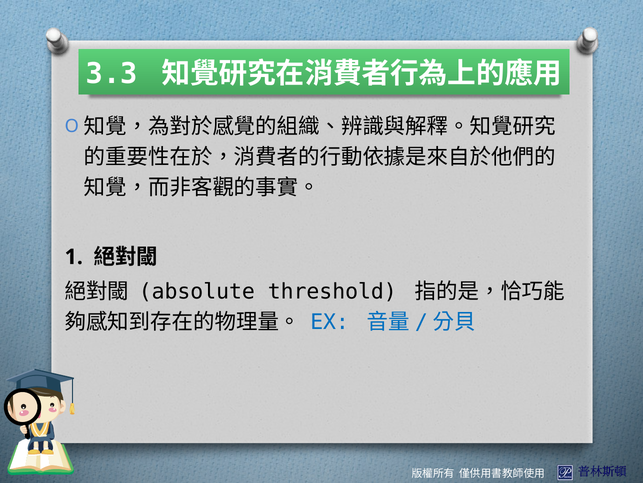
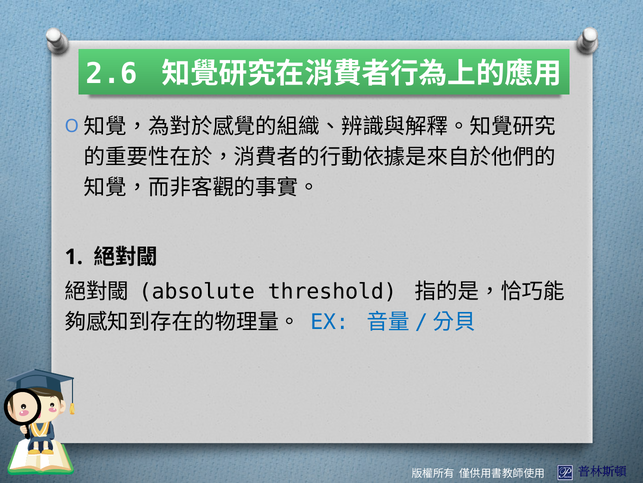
3.3: 3.3 -> 2.6
